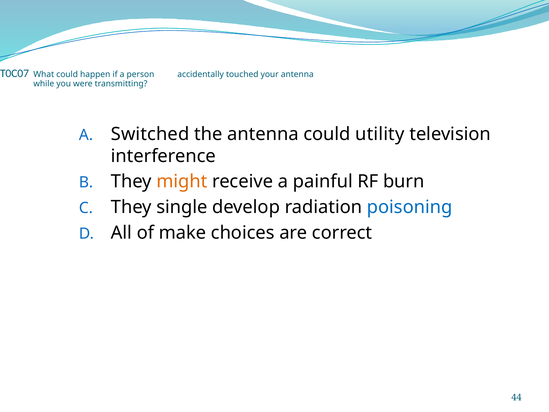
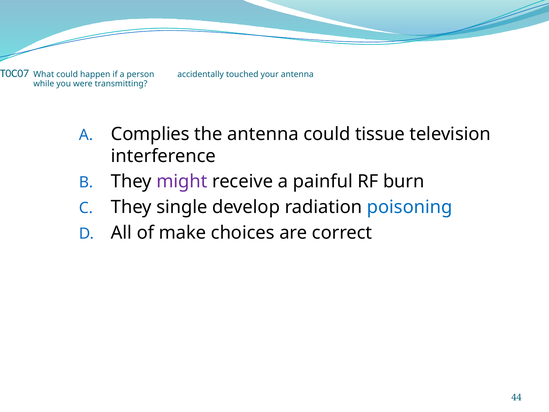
Switched: Switched -> Complies
utility: utility -> tissue
might colour: orange -> purple
